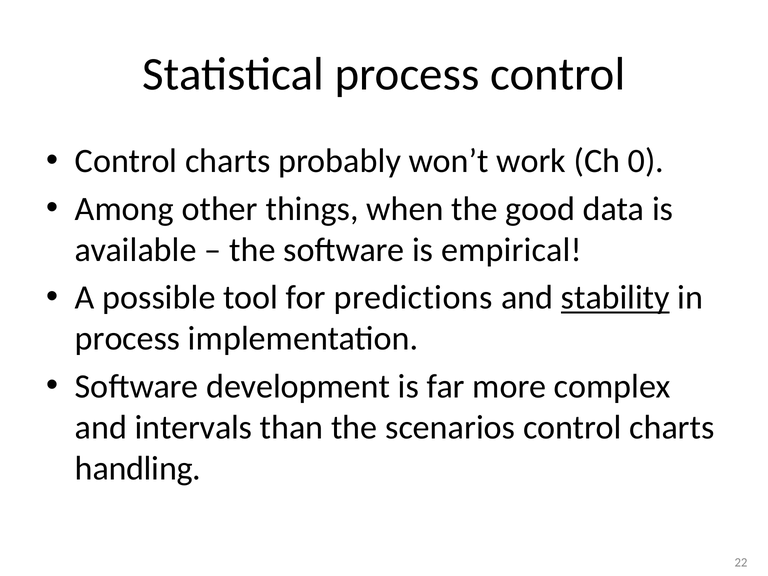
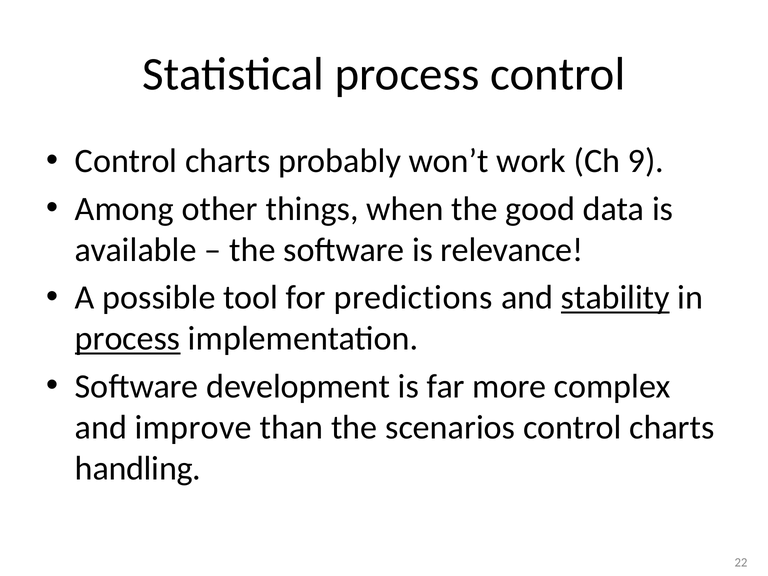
0: 0 -> 9
empirical: empirical -> relevance
process at (128, 339) underline: none -> present
intervals: intervals -> improve
